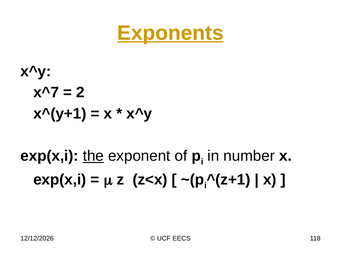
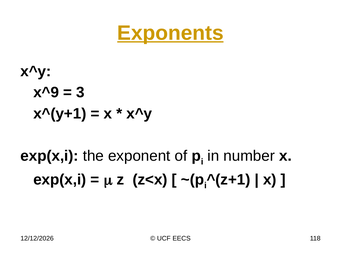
x^7: x^7 -> x^9
2: 2 -> 3
the underline: present -> none
